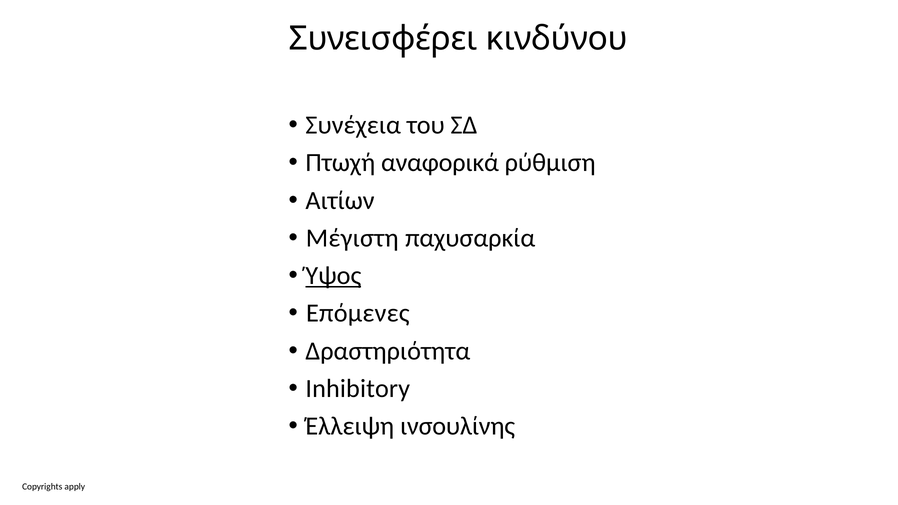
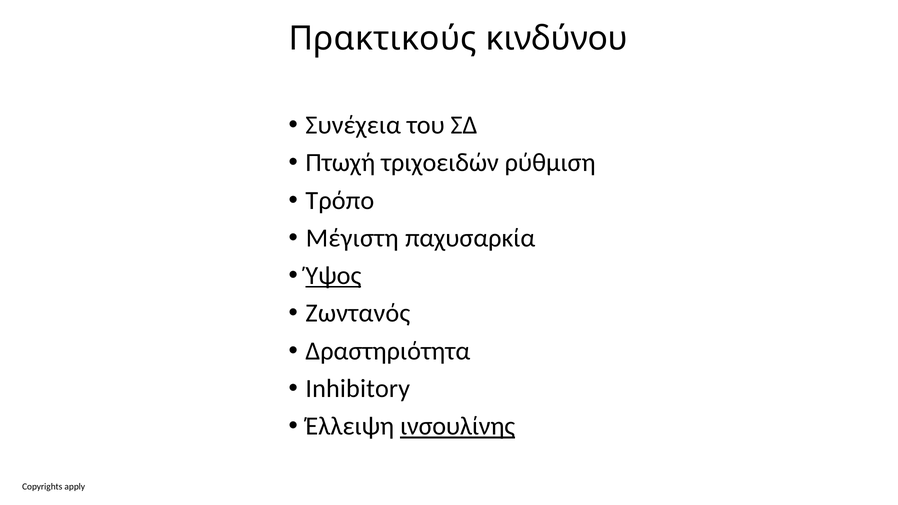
Συνεισφέρει: Συνεισφέρει -> Πρακτικούς
αναφορικά: αναφορικά -> τριχοειδών
Αιτίων: Αιτίων -> Τρόπο
Επόμενες: Επόμενες -> Ζωντανός
ινσουλίνης underline: none -> present
